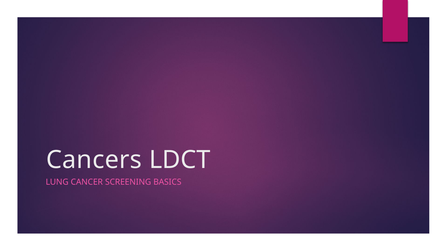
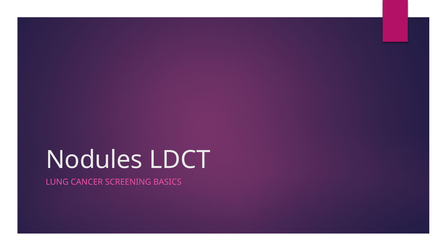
Cancers: Cancers -> Nodules
